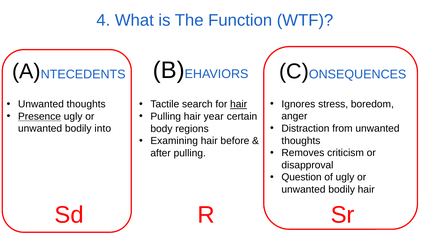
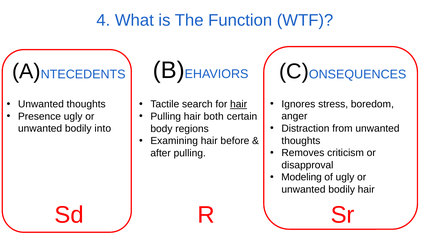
Presence underline: present -> none
year: year -> both
Question: Question -> Modeling
